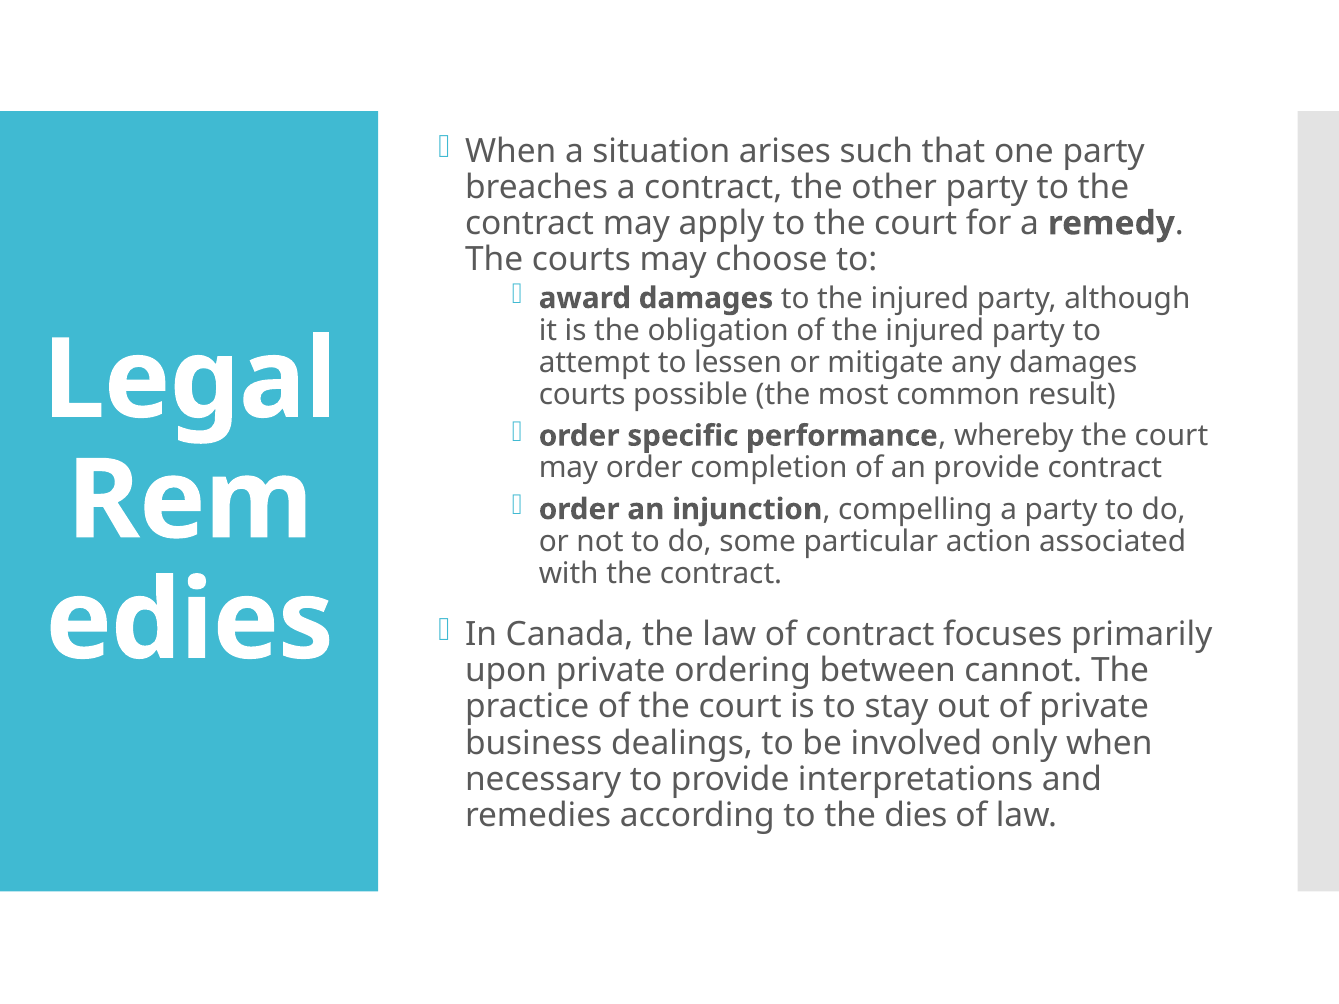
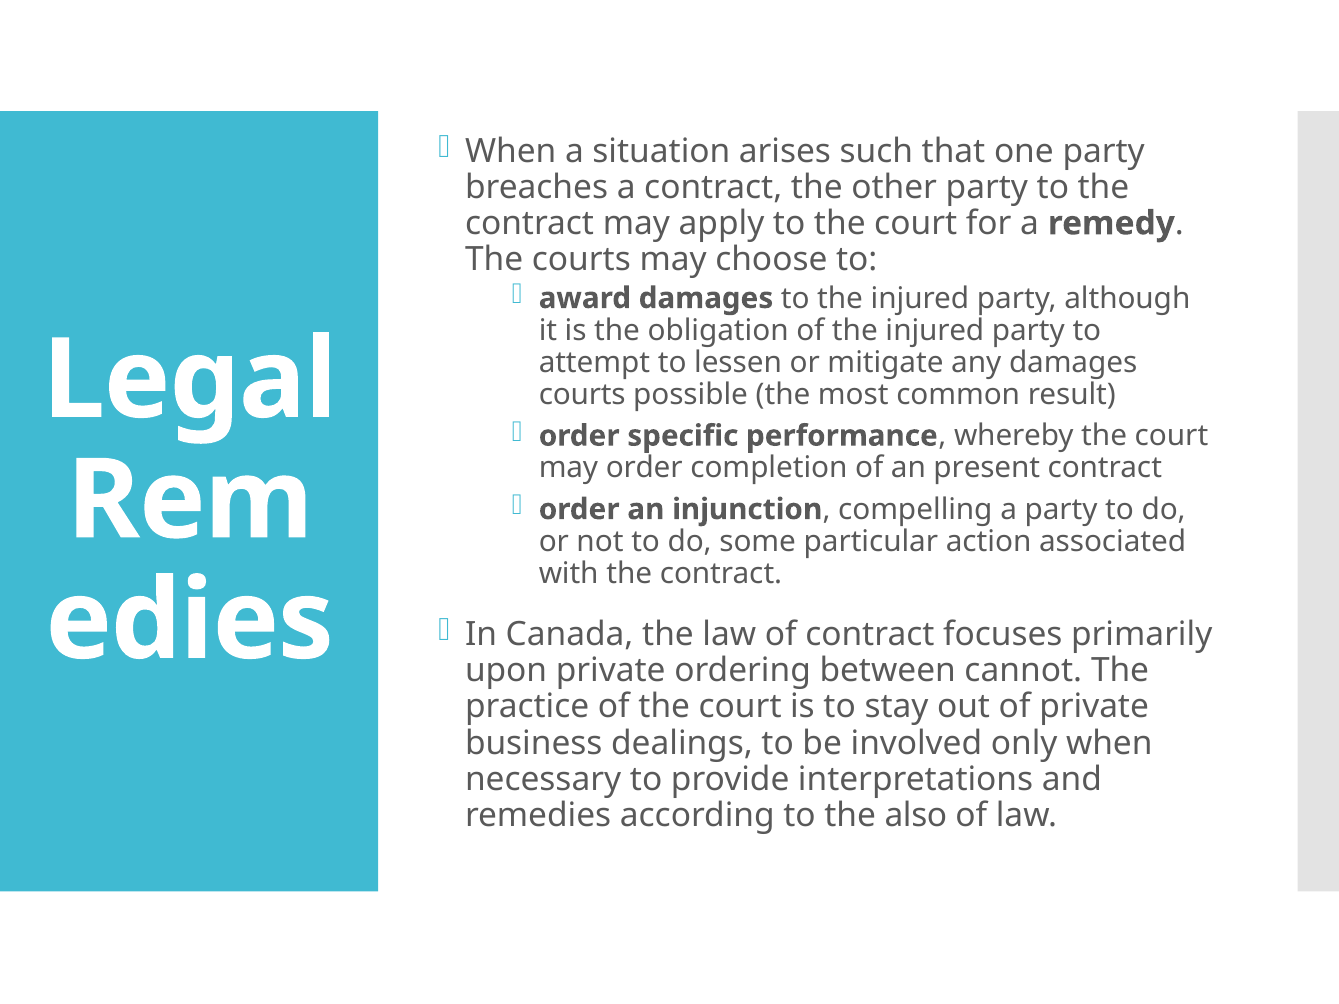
an provide: provide -> present
dies: dies -> also
